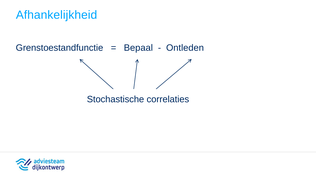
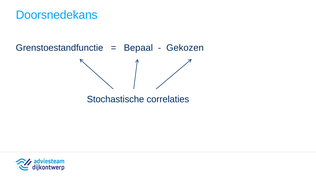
Afhankelijkheid: Afhankelijkheid -> Doorsnedekans
Ontleden: Ontleden -> Gekozen
